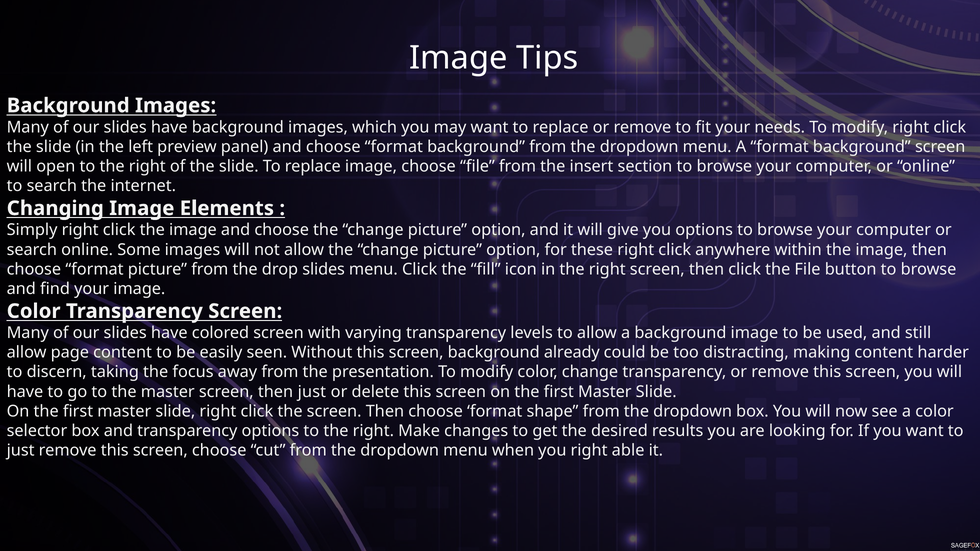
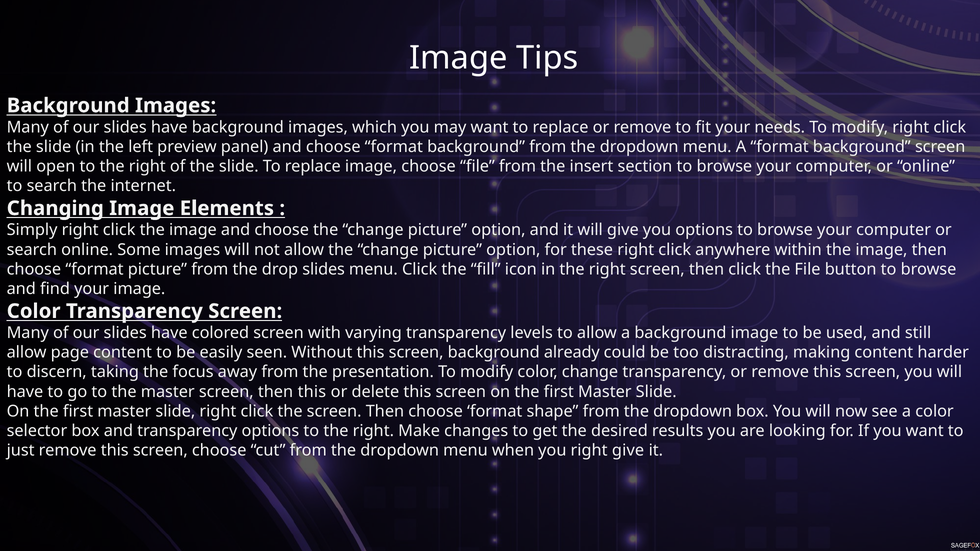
then just: just -> this
right able: able -> give
